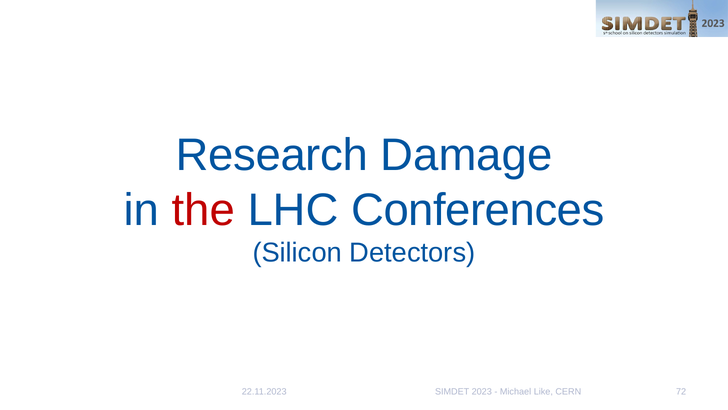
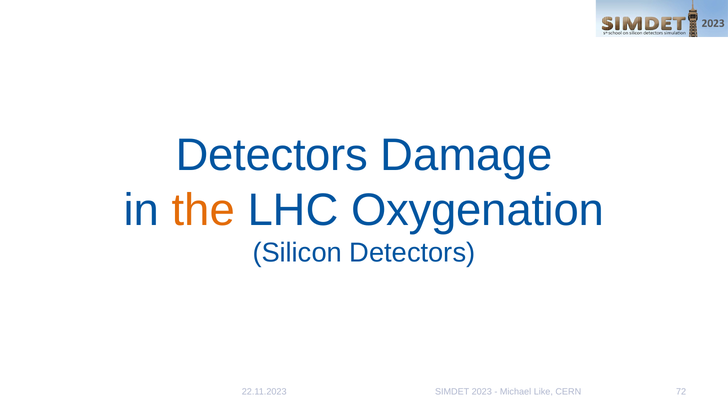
Research at (272, 155): Research -> Detectors
the colour: red -> orange
Conferences: Conferences -> Oxygenation
